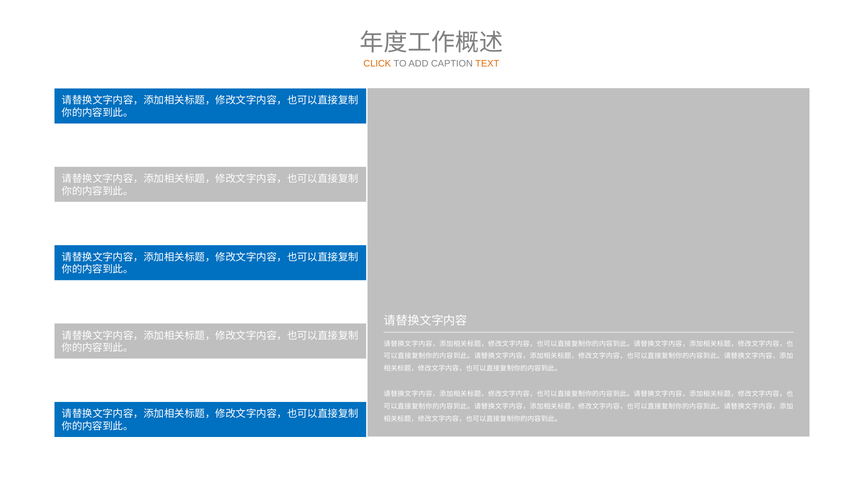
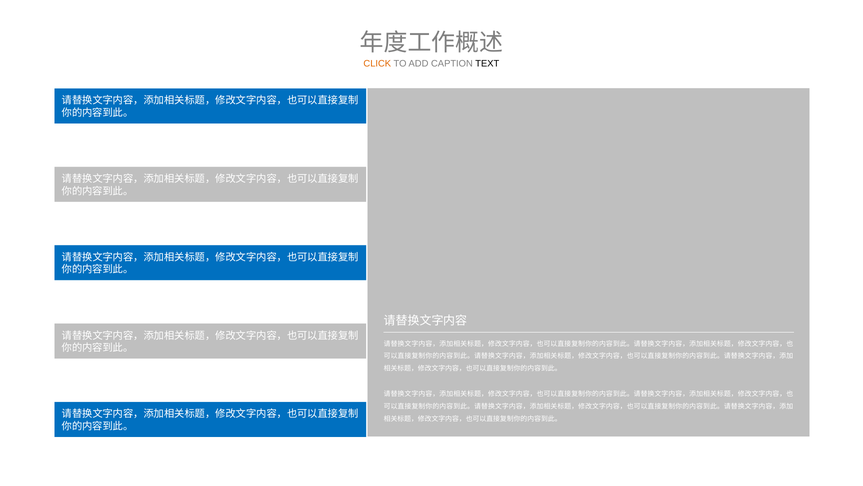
TEXT colour: orange -> black
